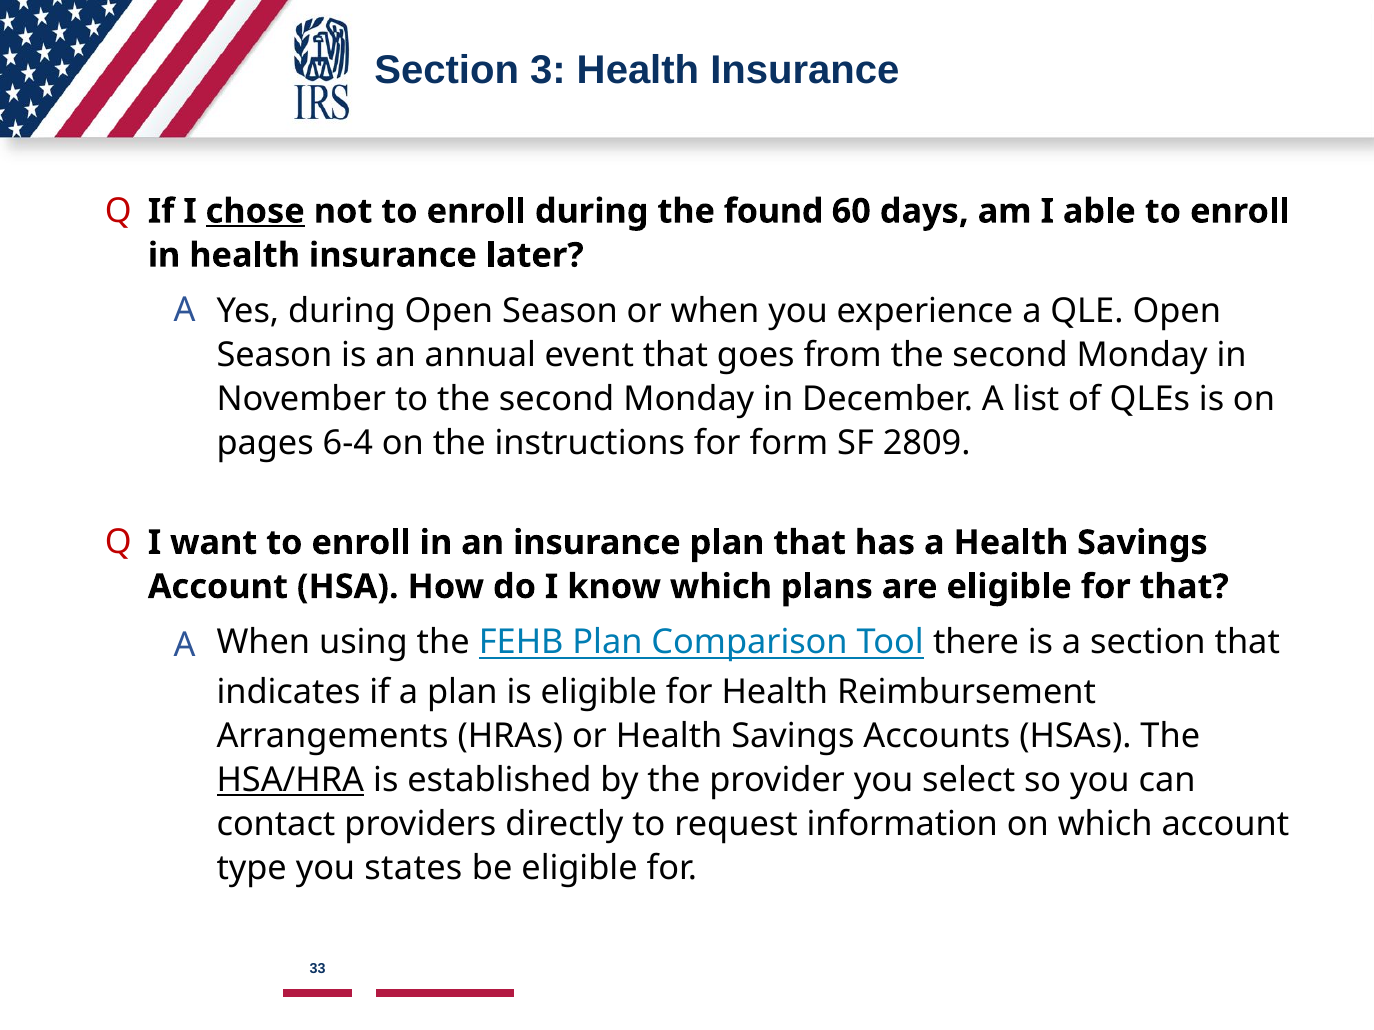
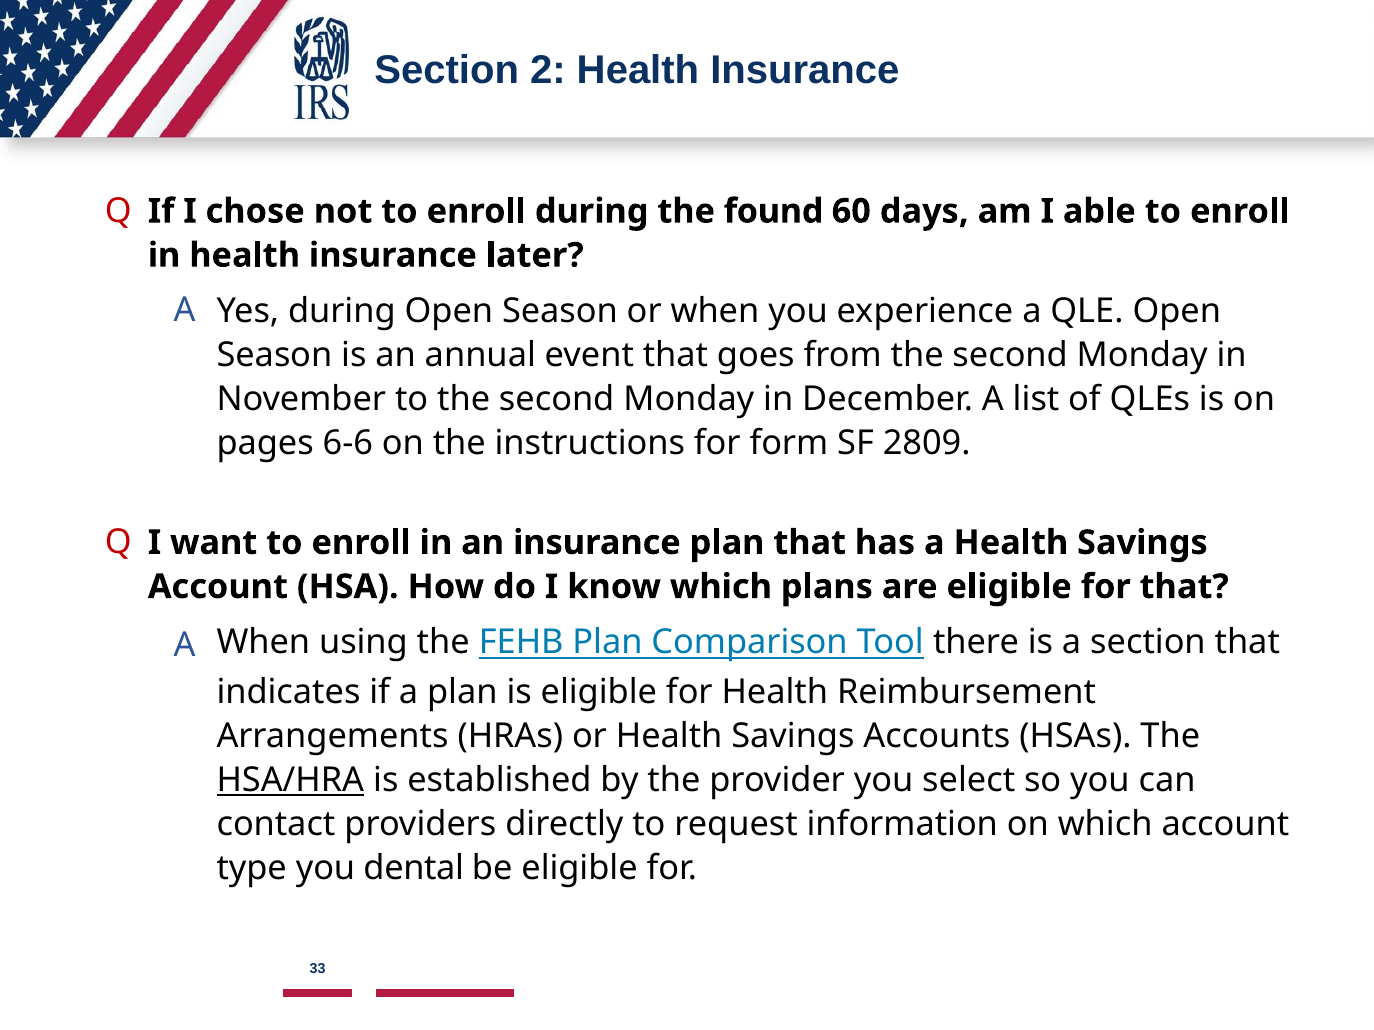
3: 3 -> 2
chose underline: present -> none
6-4: 6-4 -> 6-6
states: states -> dental
